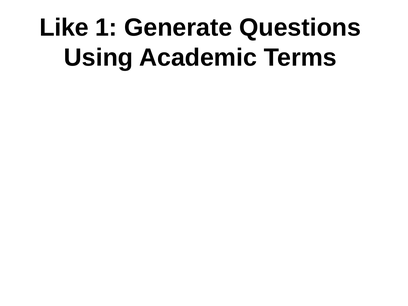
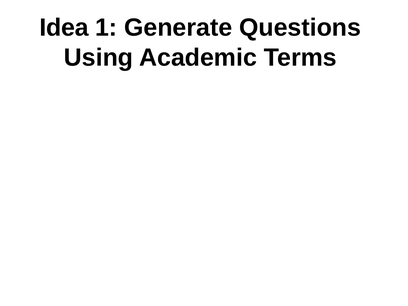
Like: Like -> Idea
